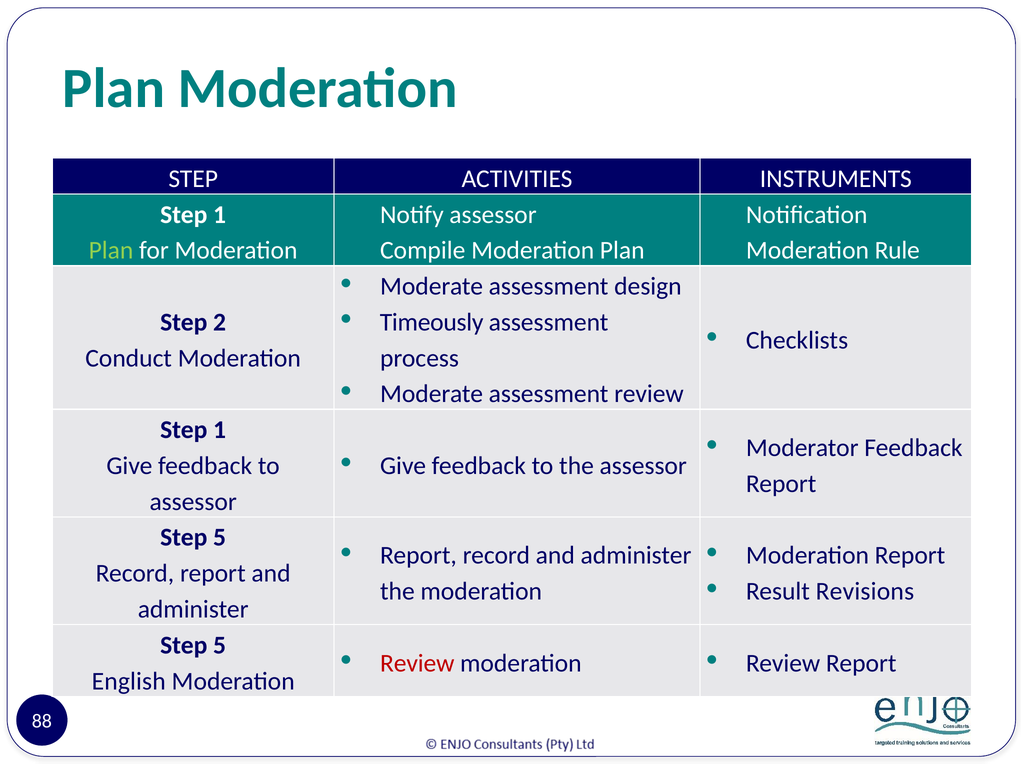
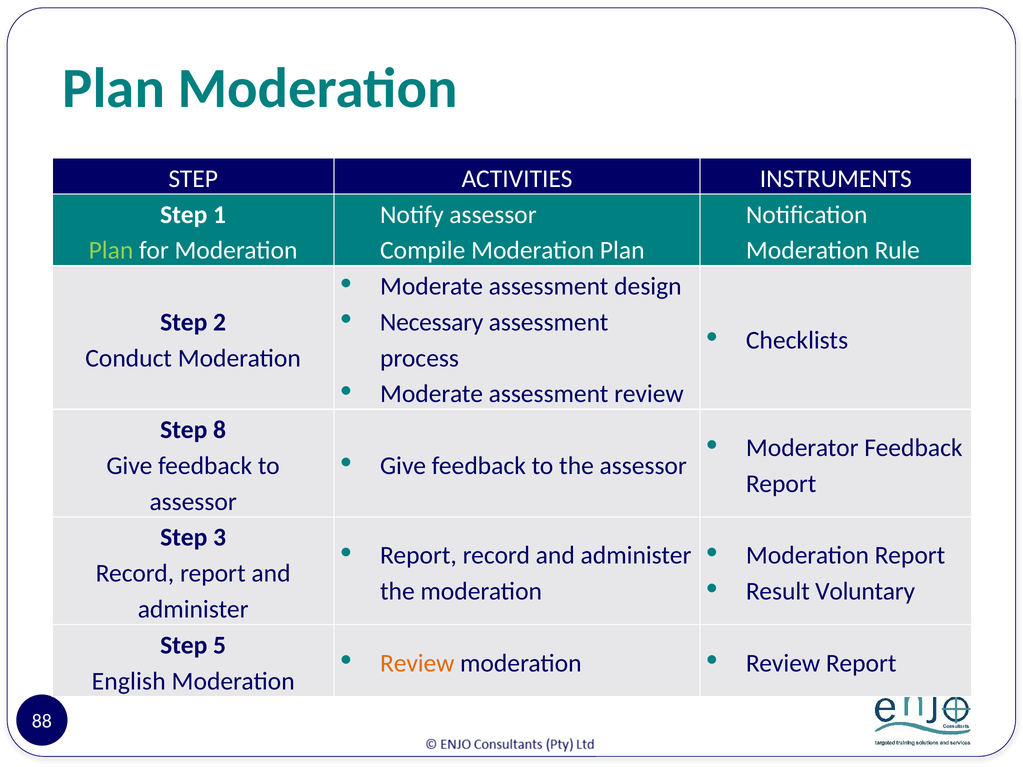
Timeously: Timeously -> Necessary
1 at (219, 430): 1 -> 8
5 at (219, 538): 5 -> 3
Revisions: Revisions -> Voluntary
Review at (417, 663) colour: red -> orange
